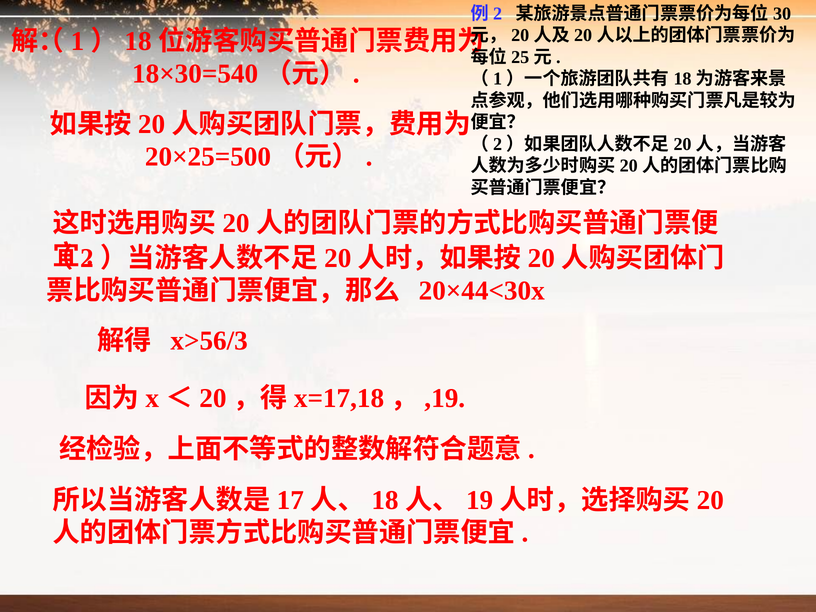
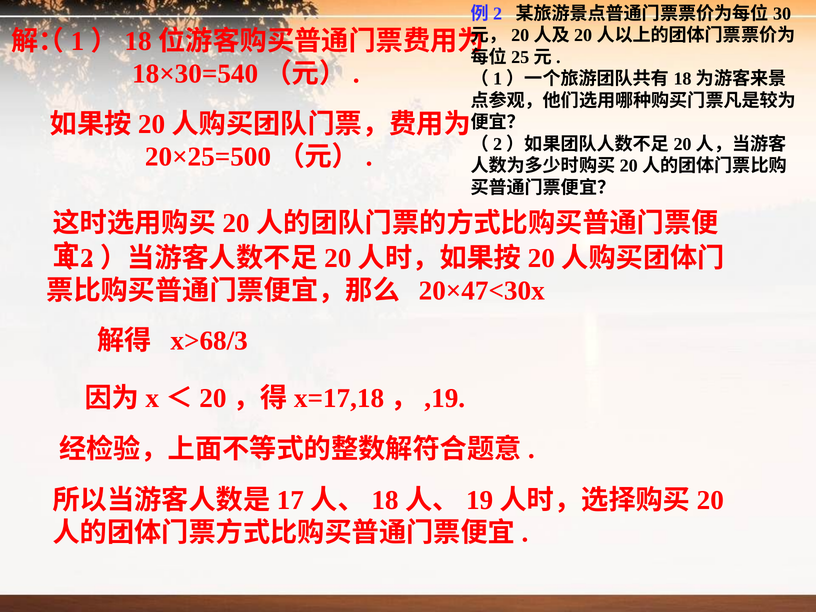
20×44<30x: 20×44<30x -> 20×47<30x
x>56/3: x>56/3 -> x>68/3
